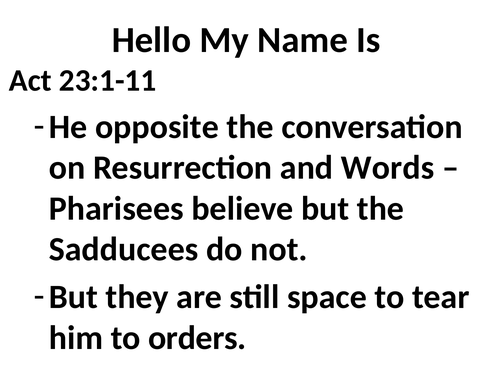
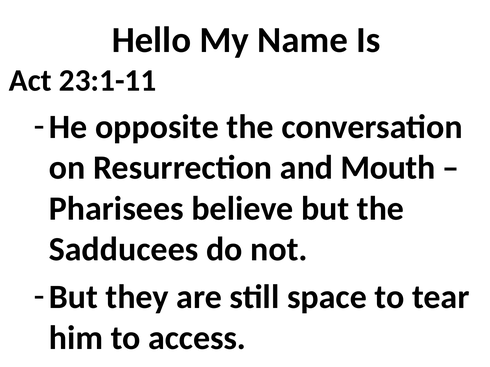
Words: Words -> Mouth
orders: orders -> access
